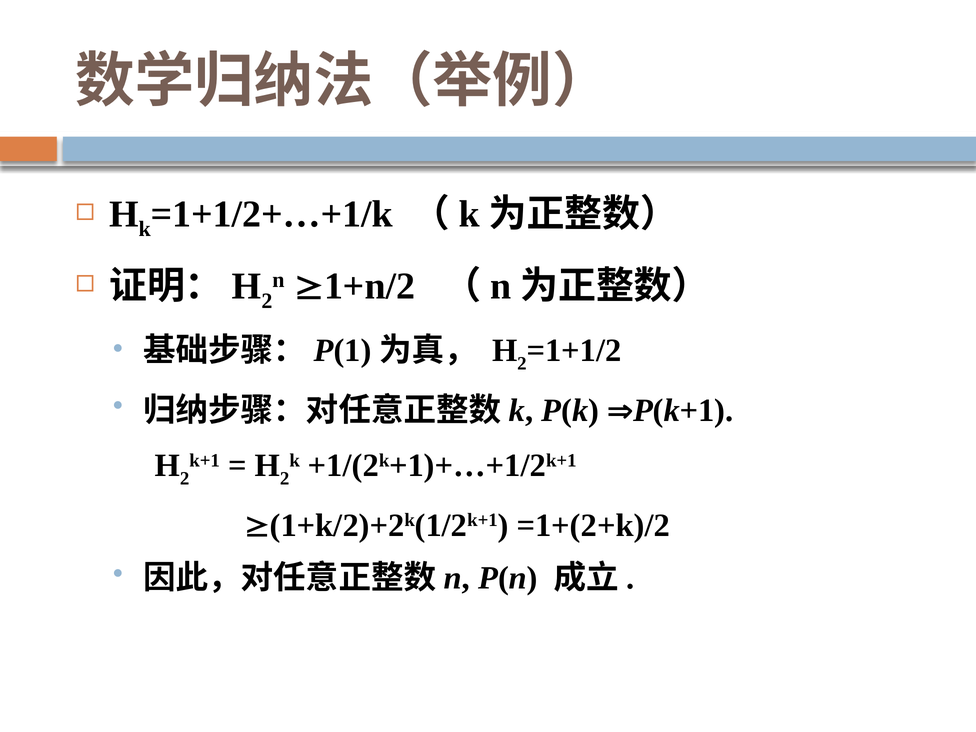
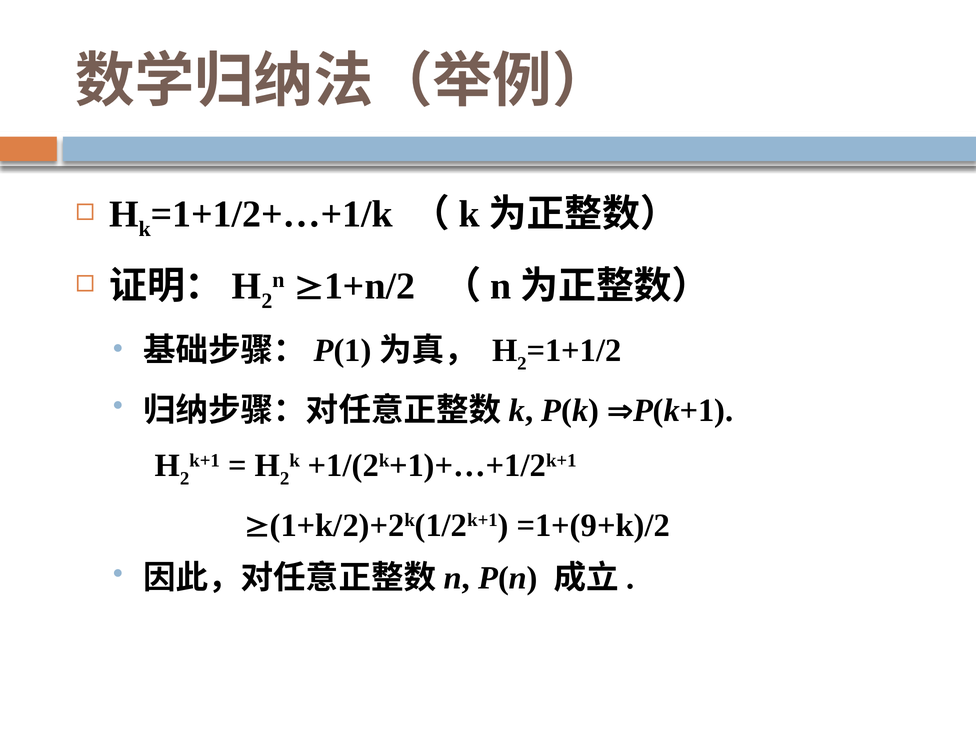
=1+(2+k)/2: =1+(2+k)/2 -> =1+(9+k)/2
